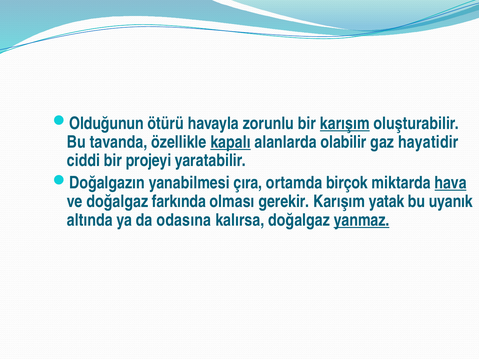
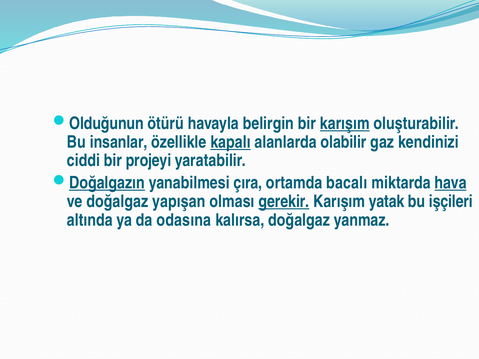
zorunlu: zorunlu -> belirgin
tavanda: tavanda -> insanlar
hayatidir: hayatidir -> kendinizi
Doğalgazın underline: none -> present
birçok: birçok -> bacalı
farkında: farkında -> yapışan
gerekir underline: none -> present
uyanık: uyanık -> işçileri
yanmaz underline: present -> none
